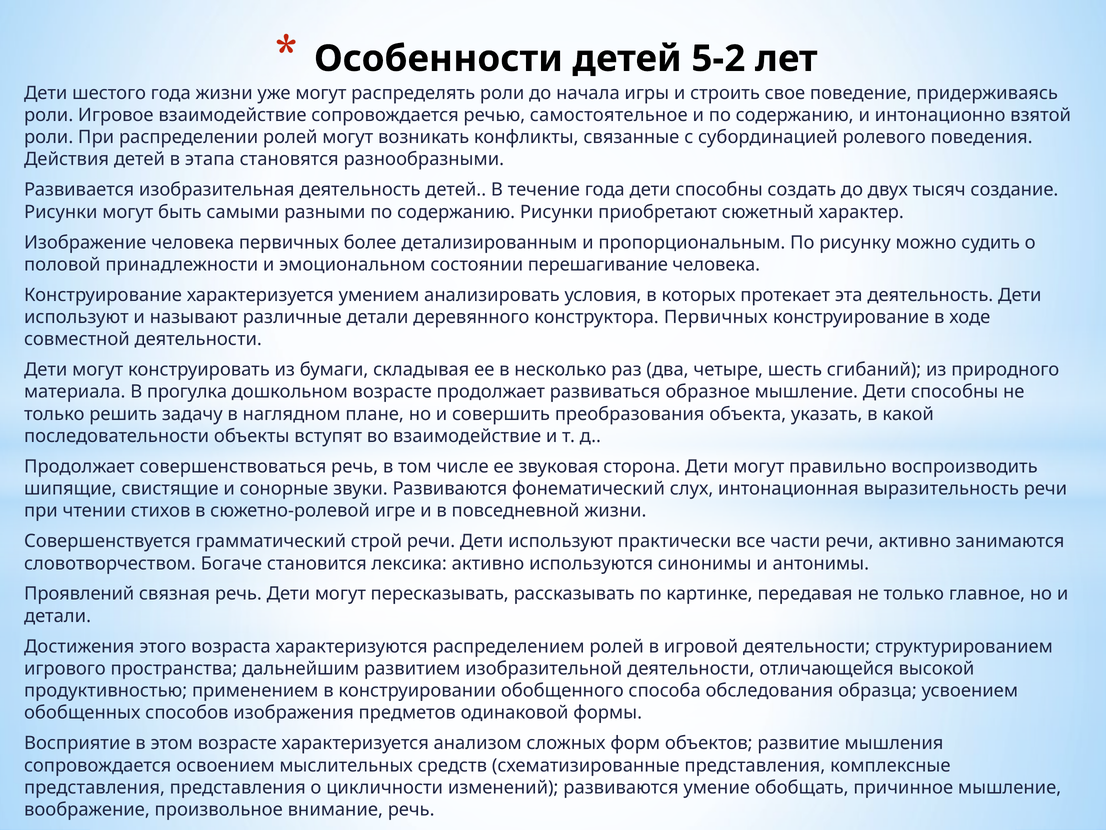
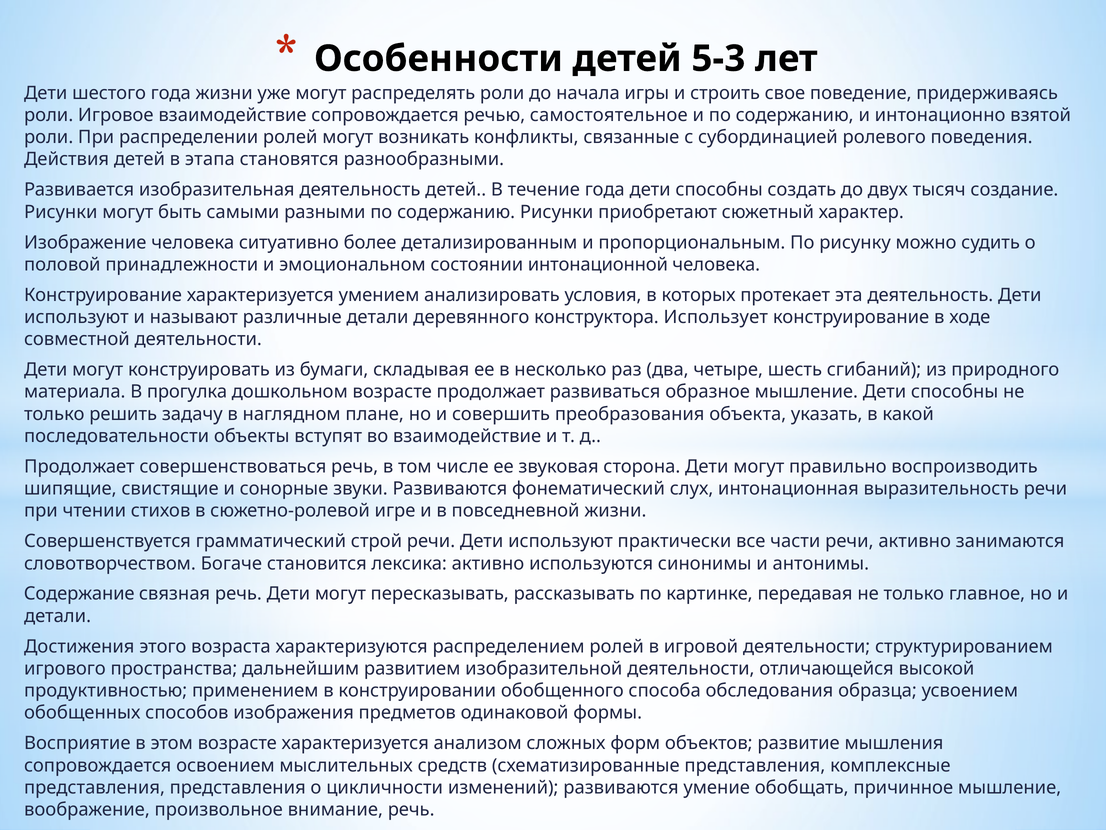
5-2: 5-2 -> 5-3
человека первичных: первичных -> ситуативно
перешагивание: перешагивание -> интонационной
конструктора Первичных: Первичных -> Использует
Проявлений: Проявлений -> Содержание
